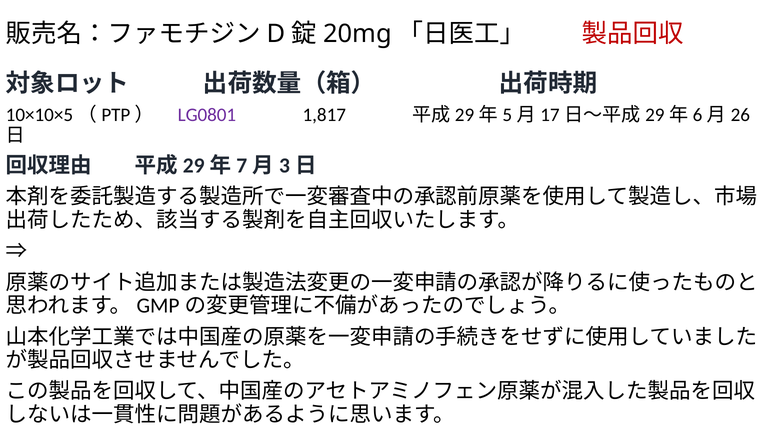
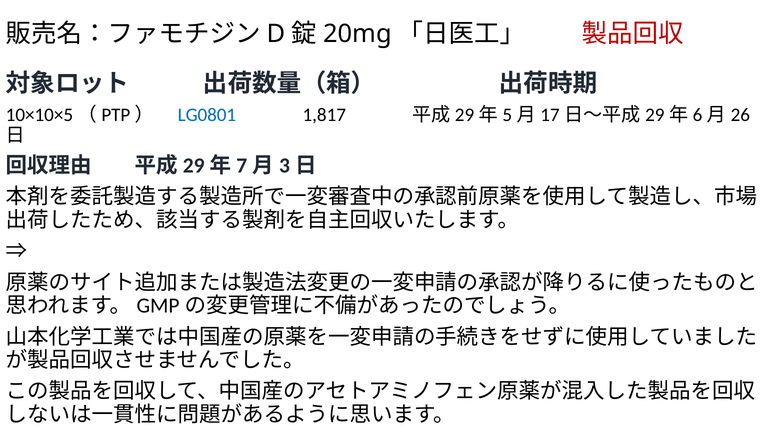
LG0801 colour: purple -> blue
